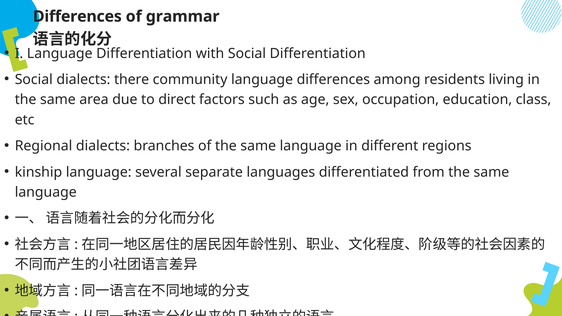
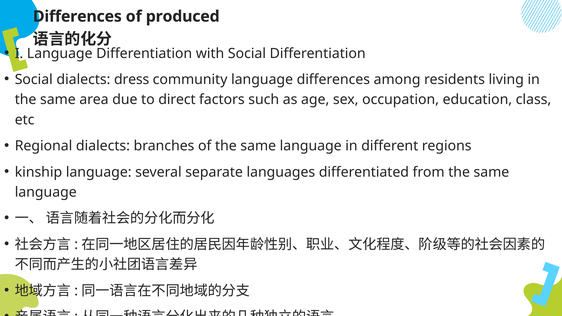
grammar: grammar -> produced
there: there -> dress
